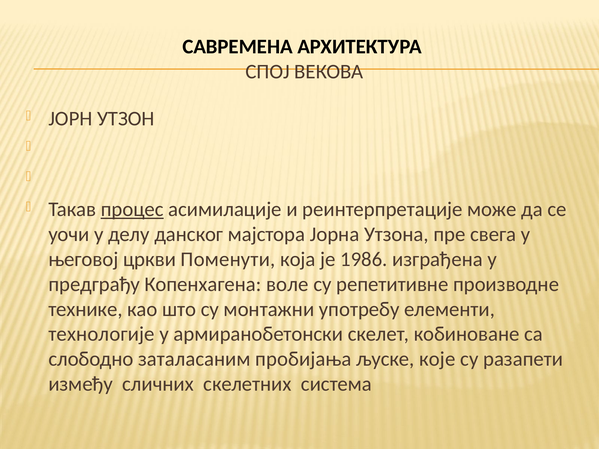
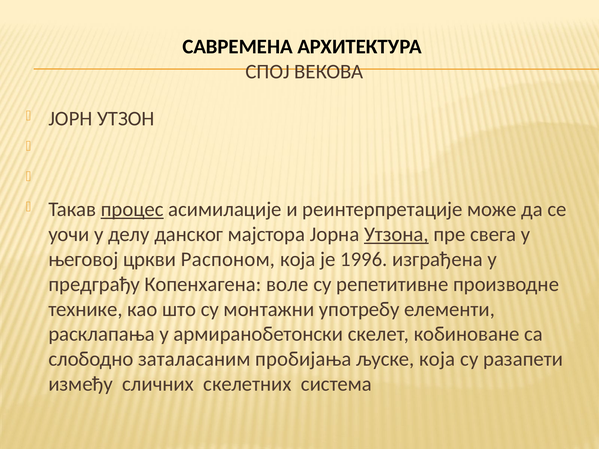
Утзона underline: none -> present
Поменути: Поменути -> Распоном
1986: 1986 -> 1996
технологије: технологије -> расклапања
љуске које: које -> која
